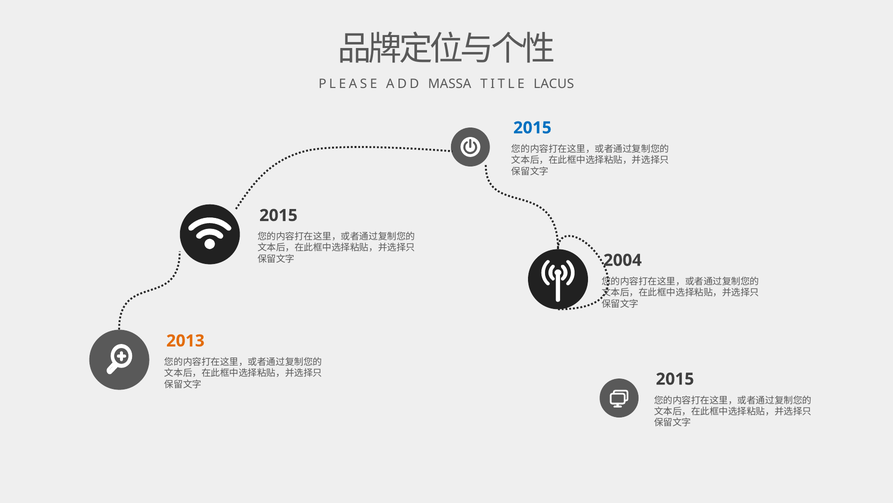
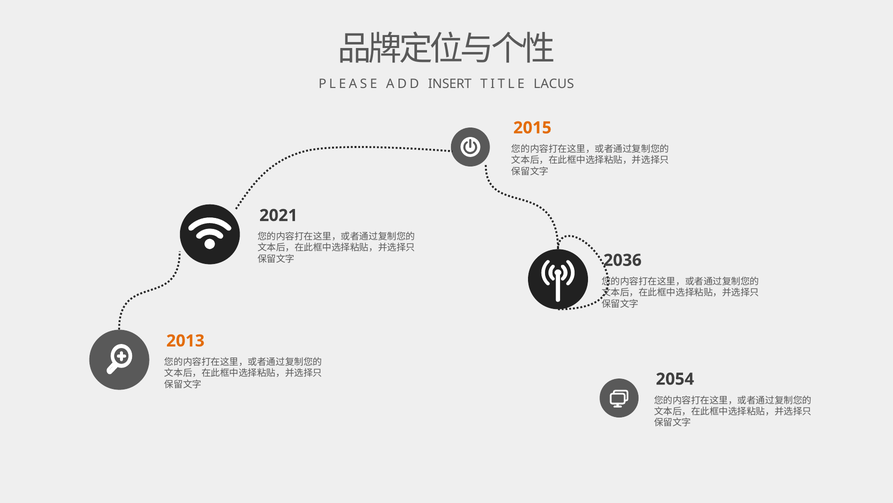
MASSA: MASSA -> INSERT
2015 at (532, 128) colour: blue -> orange
2015 at (278, 215): 2015 -> 2021
2004: 2004 -> 2036
2015 at (675, 379): 2015 -> 2054
